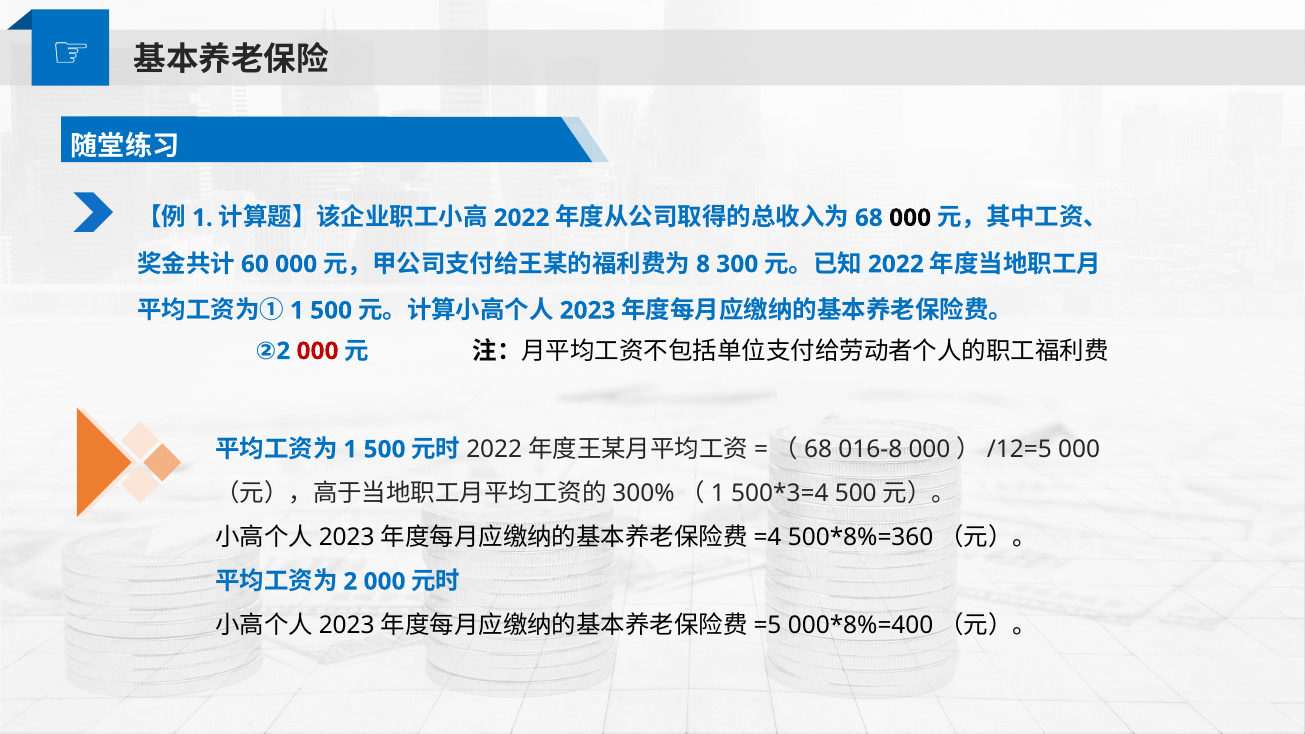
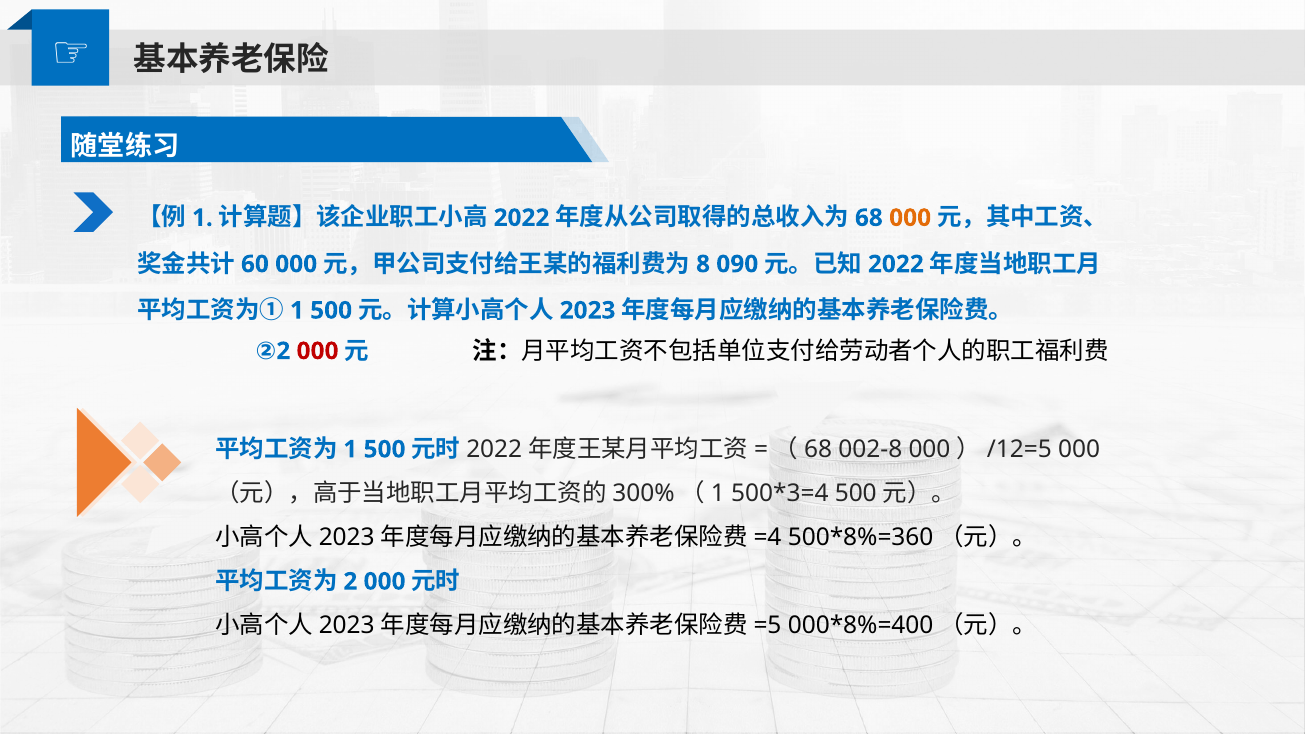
000 at (910, 218) colour: black -> orange
300: 300 -> 090
016-8: 016-8 -> 002-8
